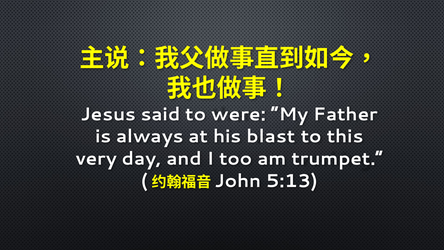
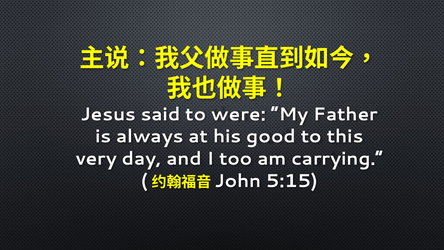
blast: blast -> good
trumpet: trumpet -> carrying
5:13: 5:13 -> 5:15
